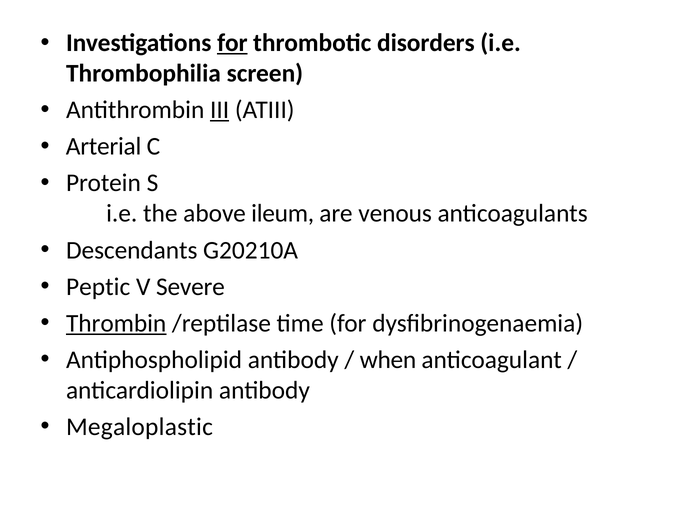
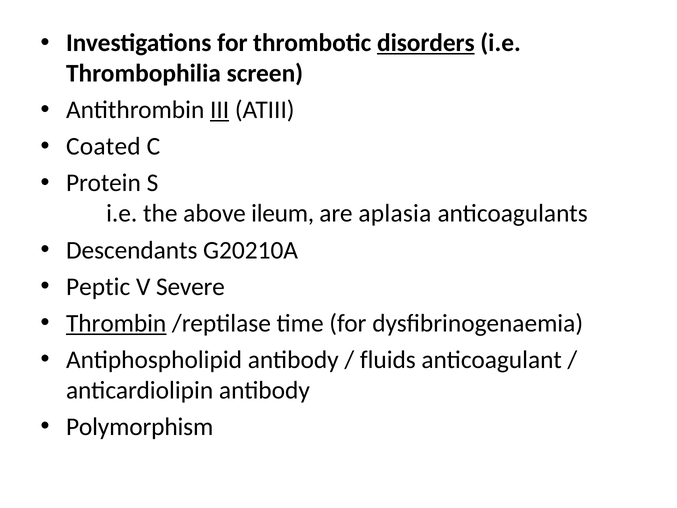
for at (232, 43) underline: present -> none
disorders underline: none -> present
Arterial: Arterial -> Coated
venous: venous -> aplasia
when: when -> fluids
Megaloplastic: Megaloplastic -> Polymorphism
